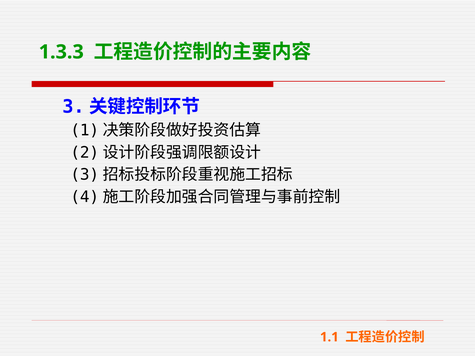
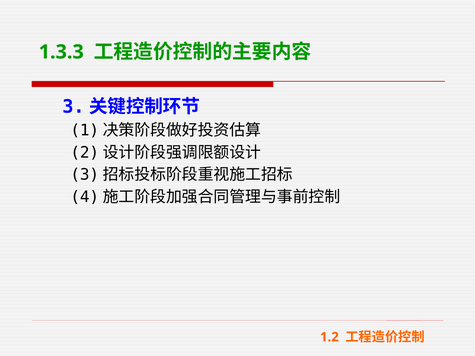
1.1: 1.1 -> 1.2
